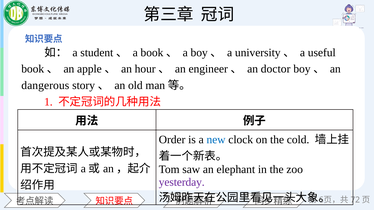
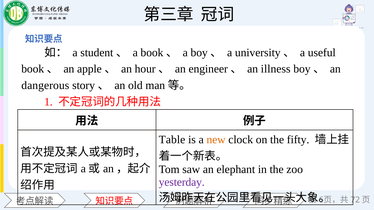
doctor: doctor -> illness
Order: Order -> Table
new colour: blue -> orange
cold: cold -> fifty
